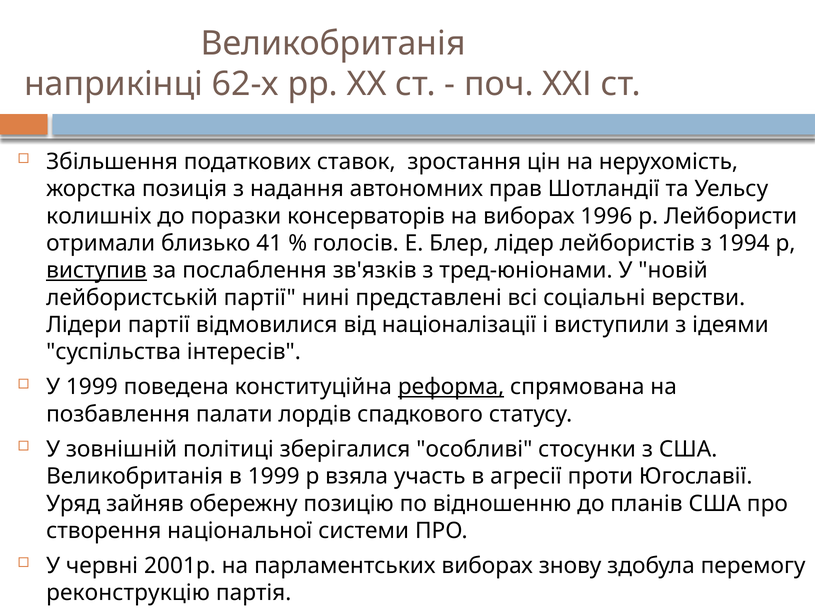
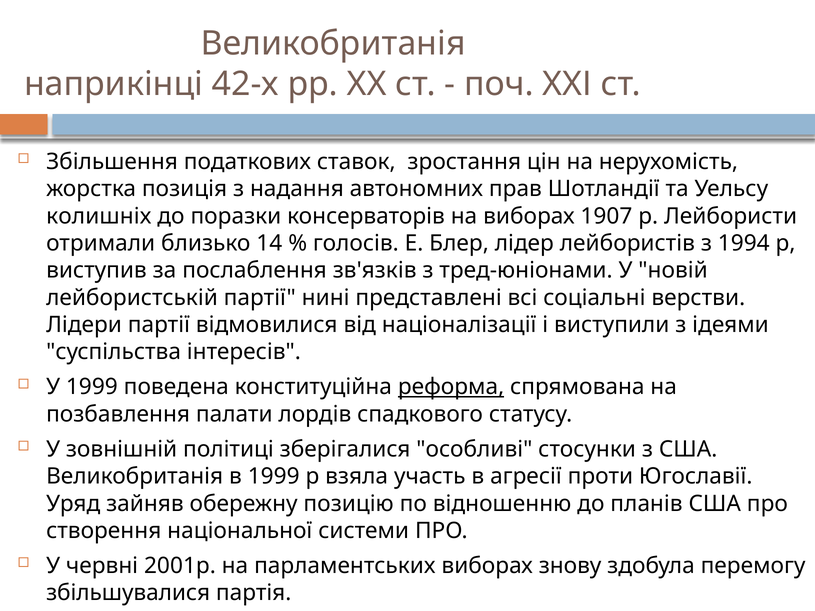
62-х: 62-х -> 42-х
1996: 1996 -> 1907
41: 41 -> 14
виступив underline: present -> none
реконструкцію: реконструкцію -> збільшувалися
